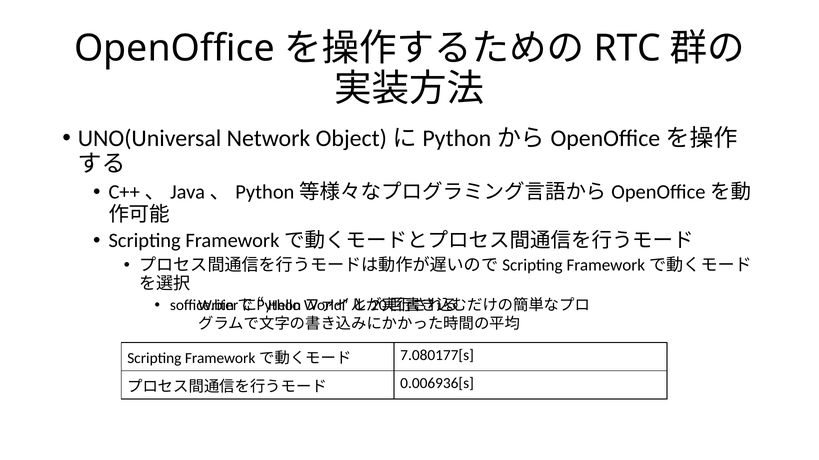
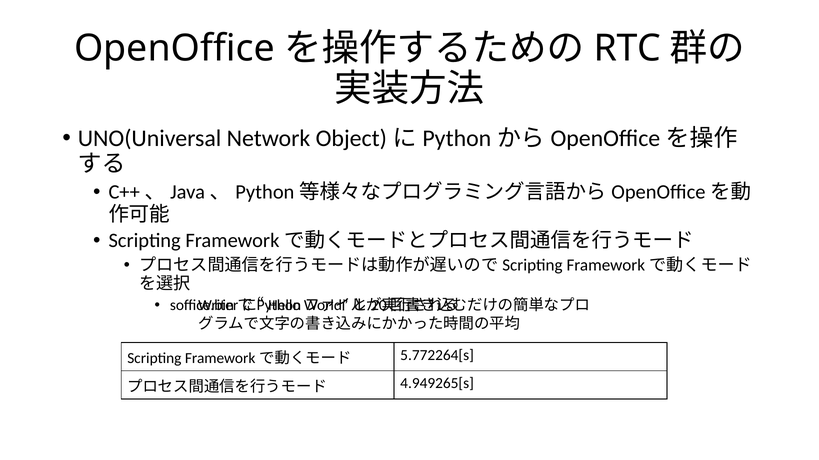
7.080177[s: 7.080177[s -> 5.772264[s
0.006936[s: 0.006936[s -> 4.949265[s
